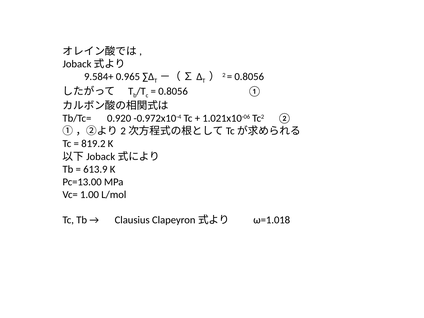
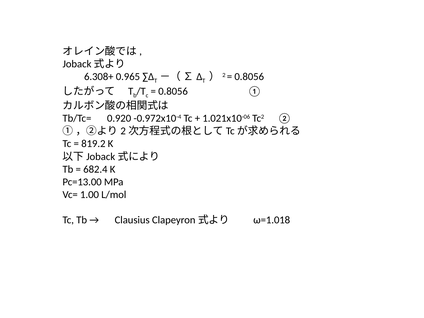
9.584+: 9.584+ -> 6.308+
613.9: 613.9 -> 682.4
